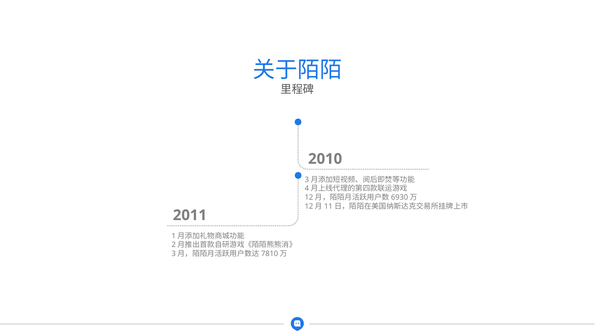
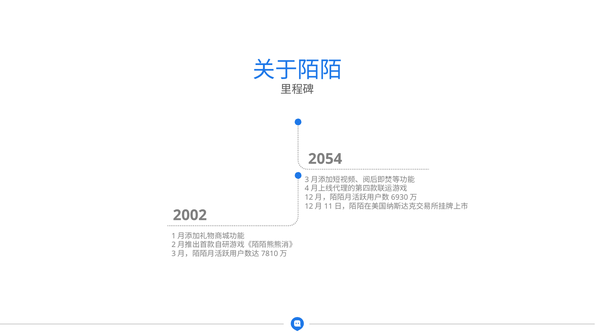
2010: 2010 -> 2054
2011: 2011 -> 2002
